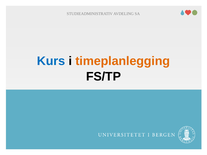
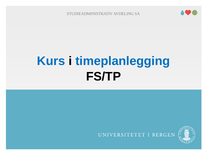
timeplanlegging colour: orange -> blue
